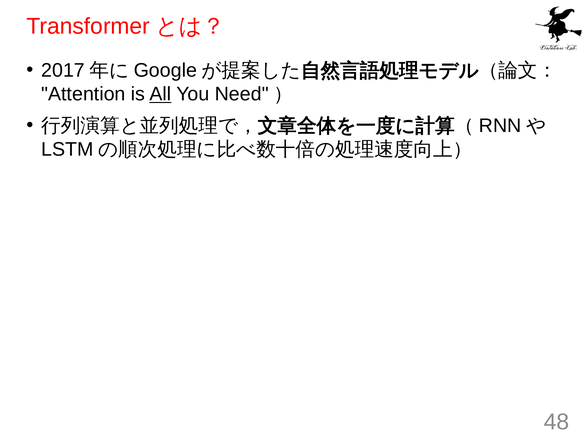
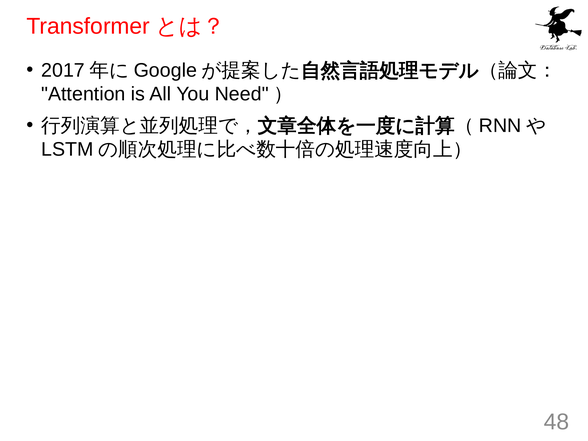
All underline: present -> none
